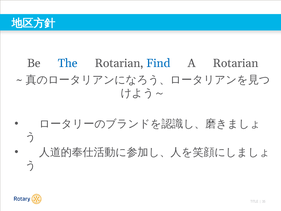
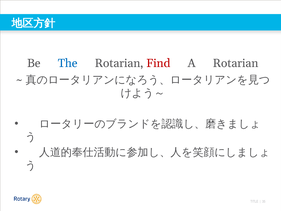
Find colour: blue -> red
